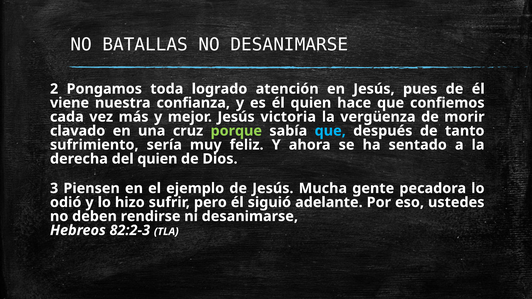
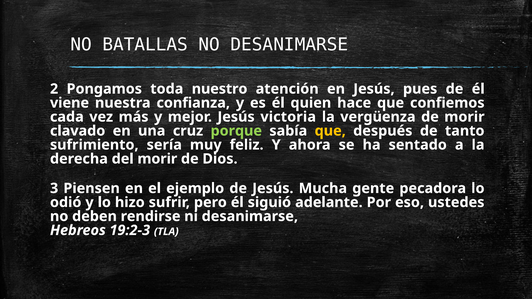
logrado: logrado -> nuestro
que at (330, 131) colour: light blue -> yellow
del quien: quien -> morir
82:2-3: 82:2-3 -> 19:2-3
